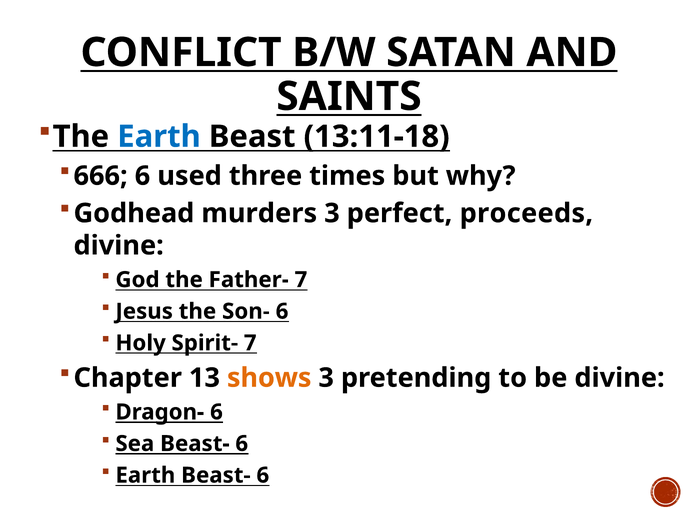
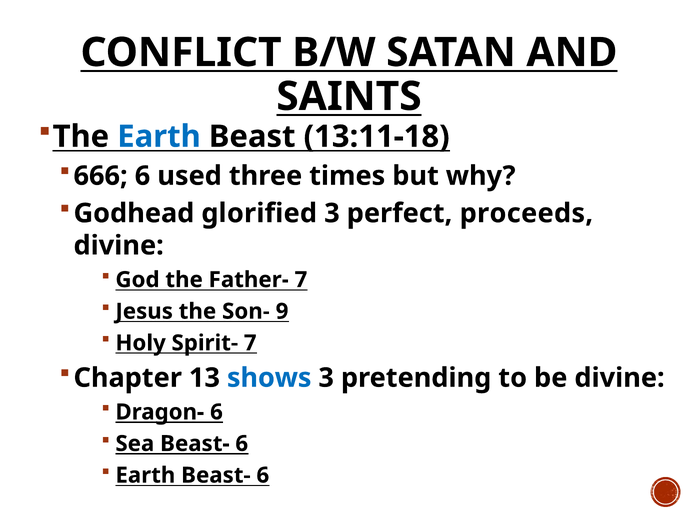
murders: murders -> glorified
Son- 6: 6 -> 9
shows colour: orange -> blue
